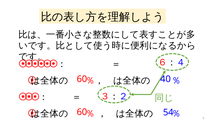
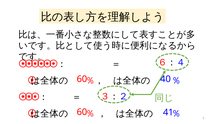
54: 54 -> 41
